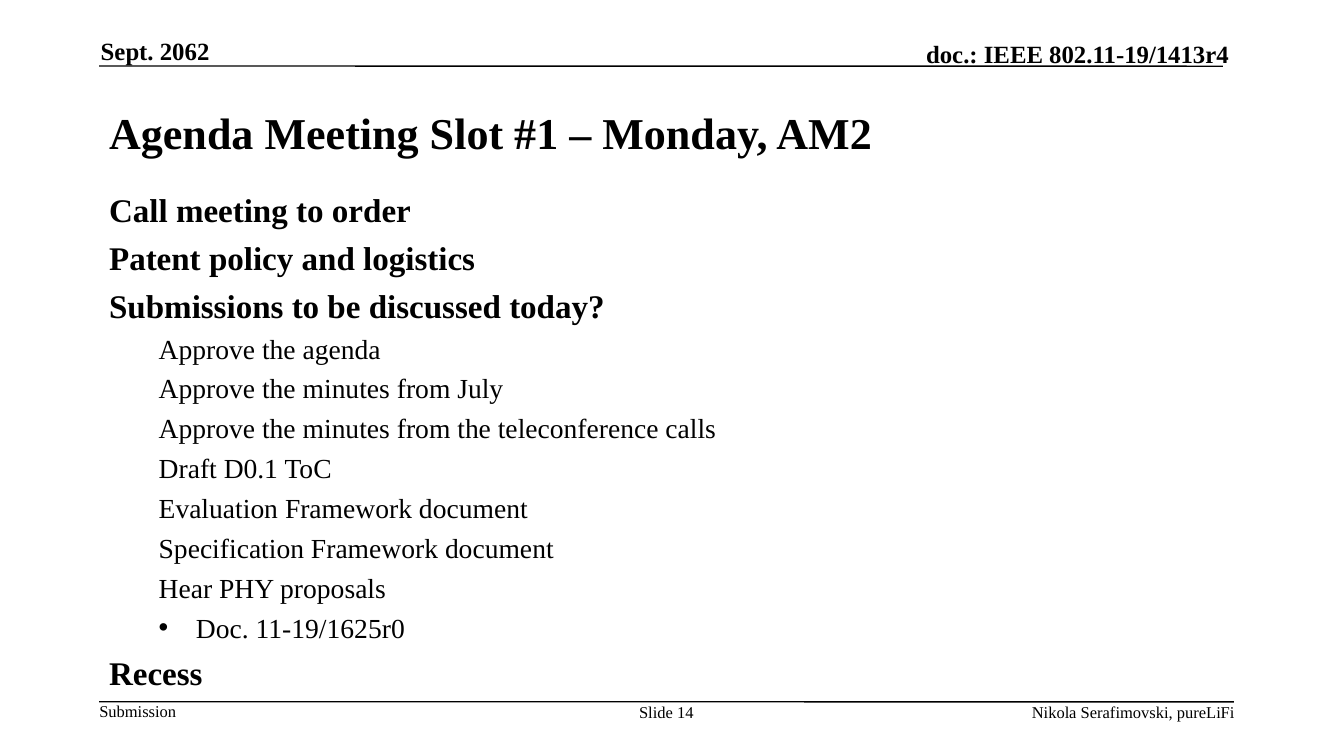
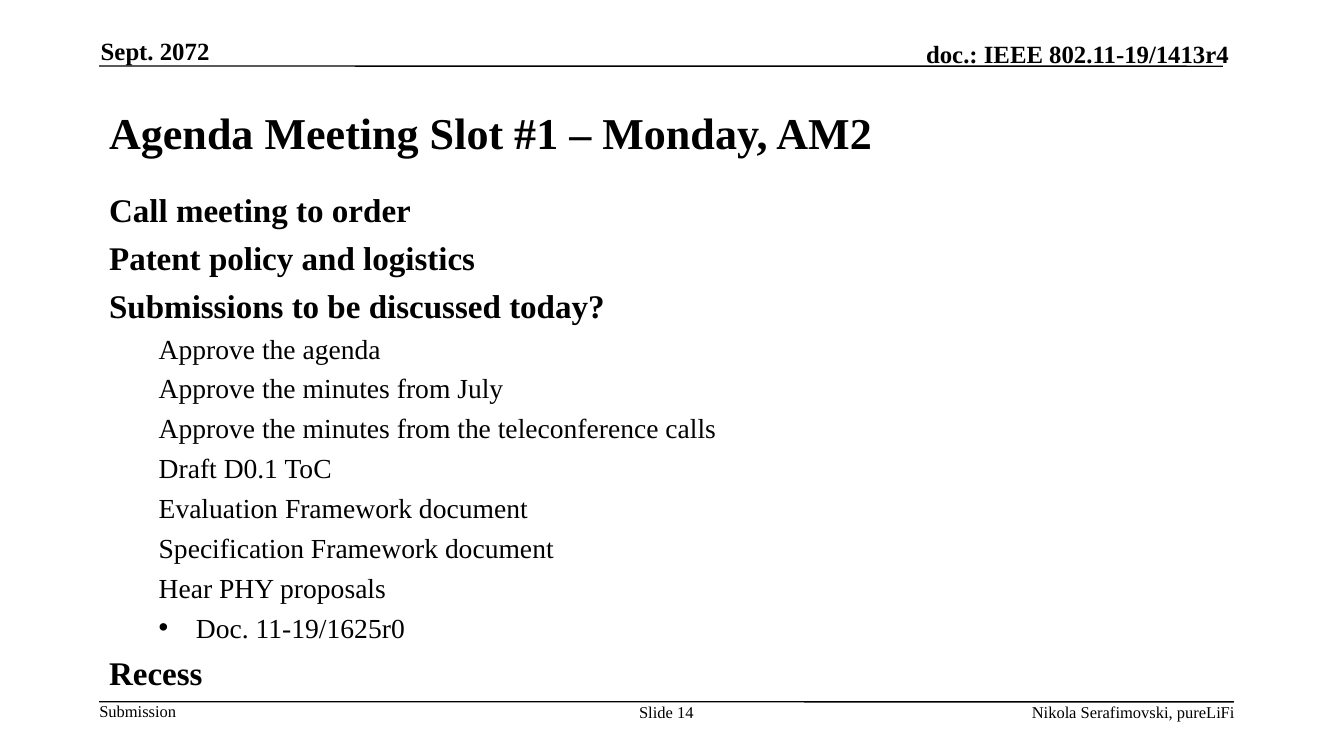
2062: 2062 -> 2072
